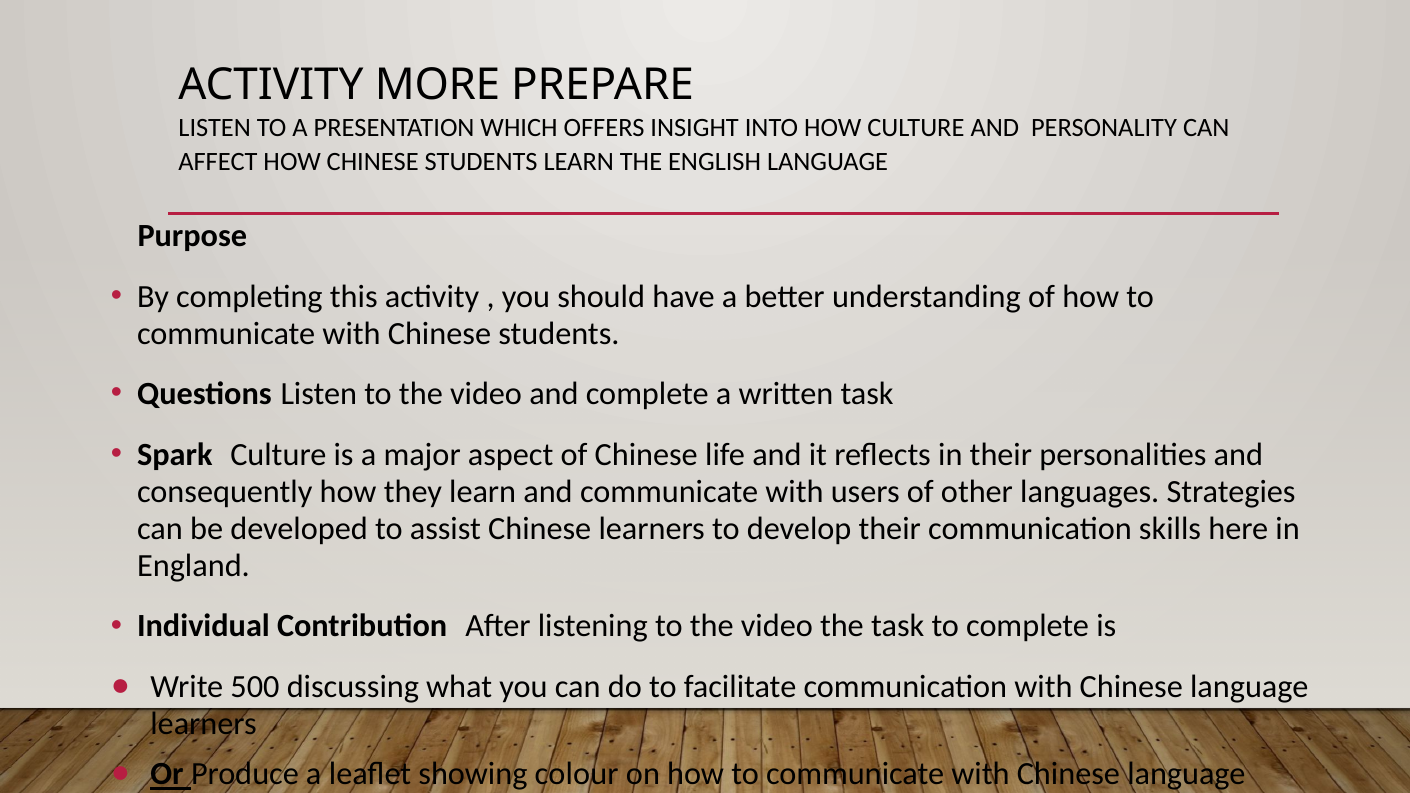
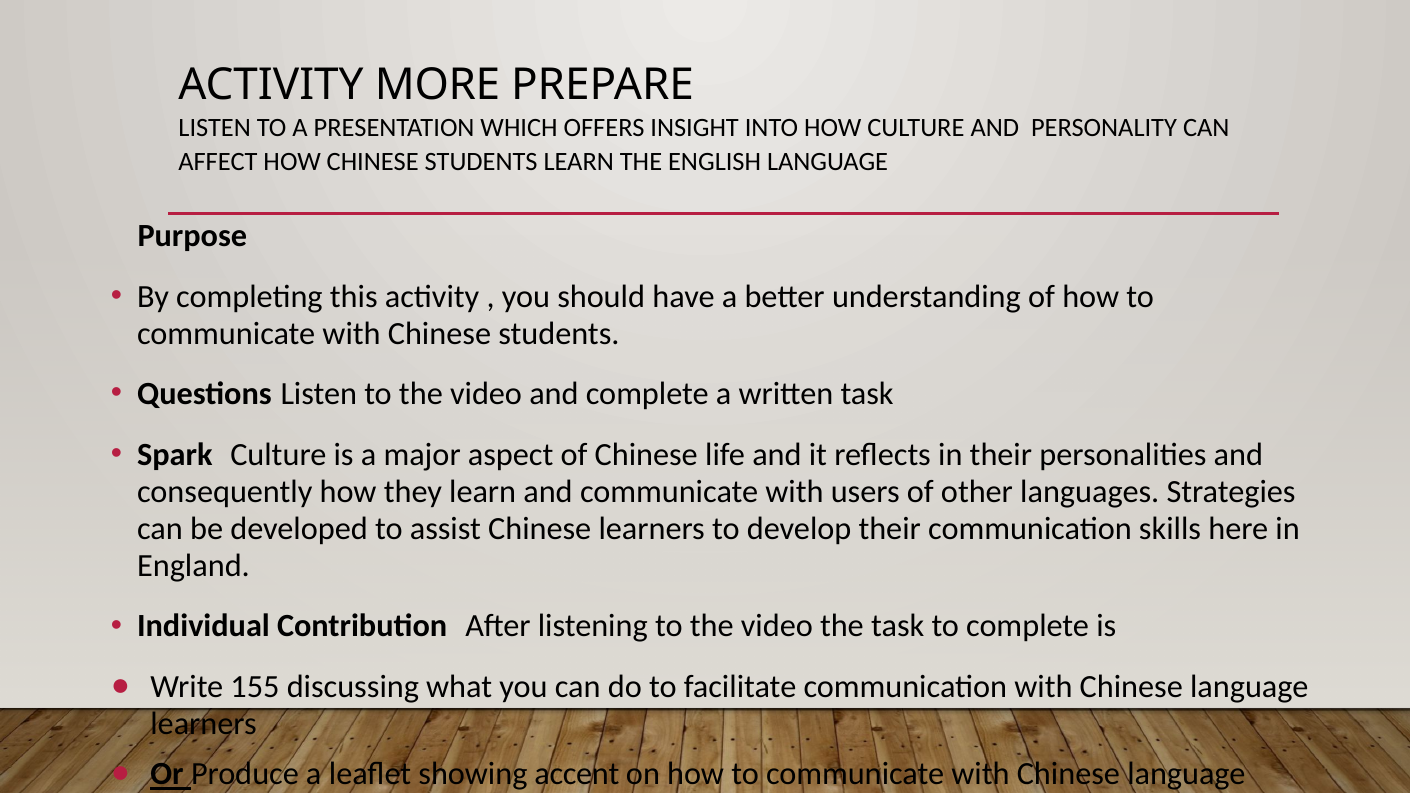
500: 500 -> 155
colour: colour -> accent
